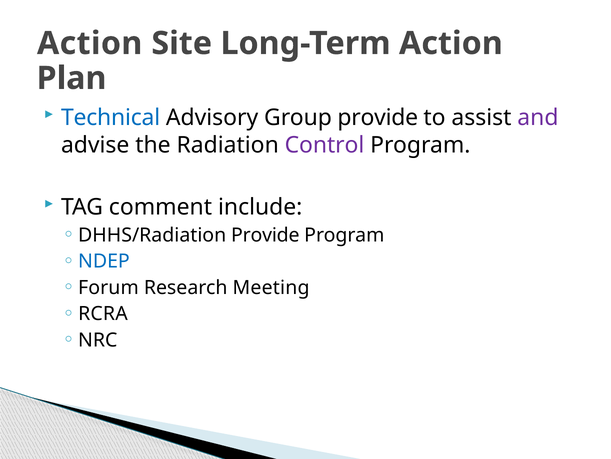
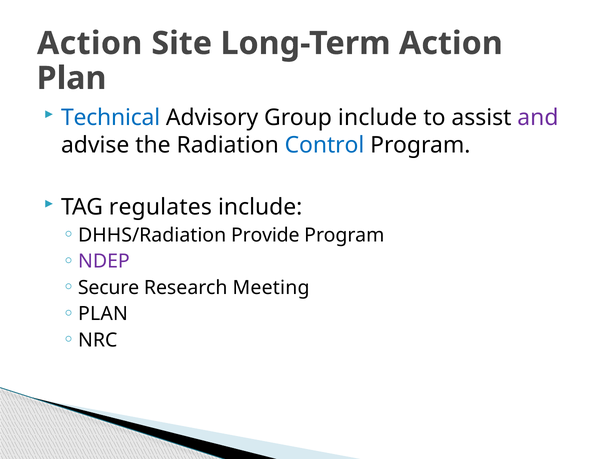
Group provide: provide -> include
Control colour: purple -> blue
comment: comment -> regulates
NDEP colour: blue -> purple
Forum: Forum -> Secure
RCRA at (103, 313): RCRA -> PLAN
